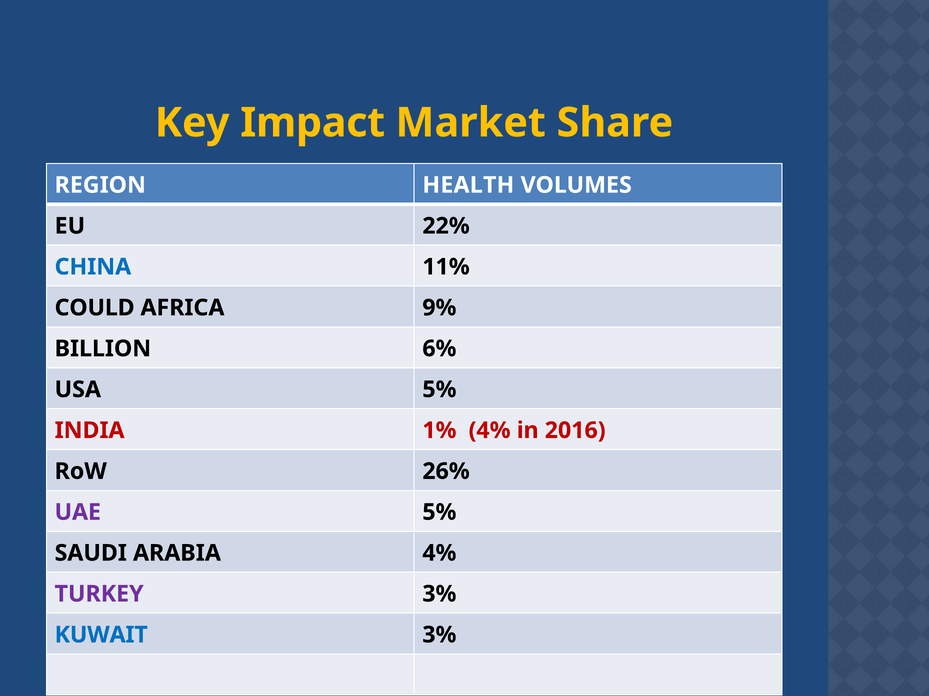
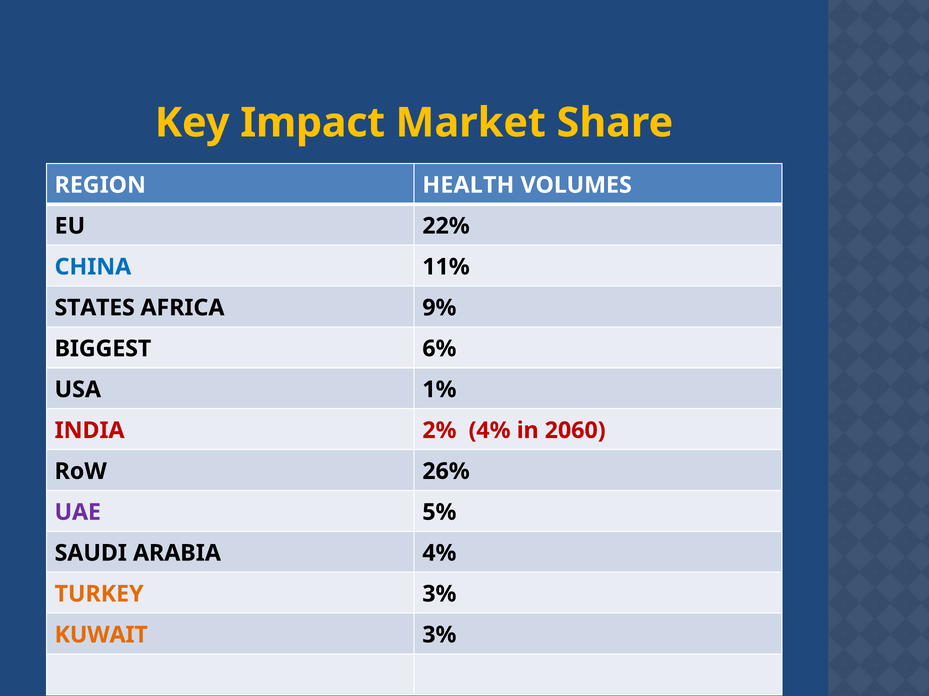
COULD: COULD -> STATES
BILLION: BILLION -> BIGGEST
USA 5%: 5% -> 1%
1%: 1% -> 2%
2016: 2016 -> 2060
TURKEY colour: purple -> orange
KUWAIT colour: blue -> orange
